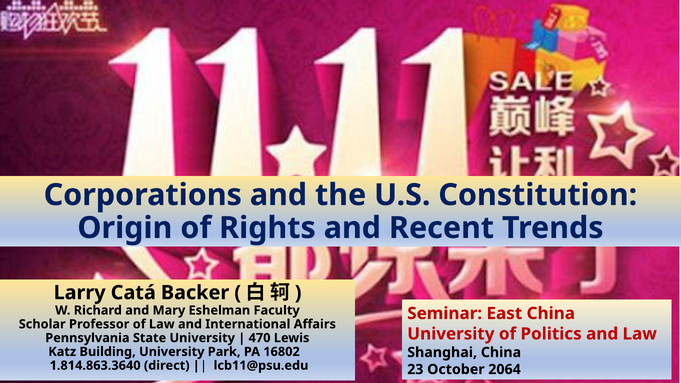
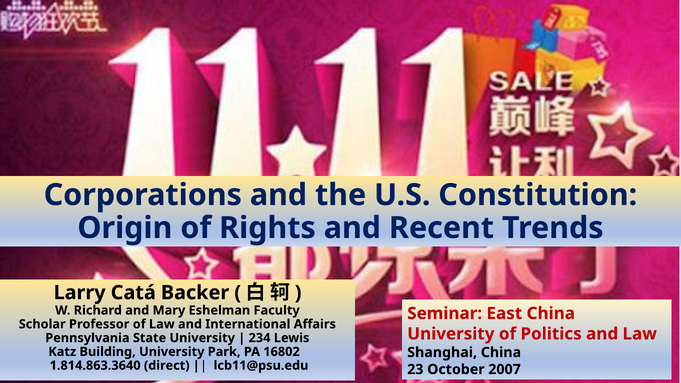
470: 470 -> 234
2064: 2064 -> 2007
